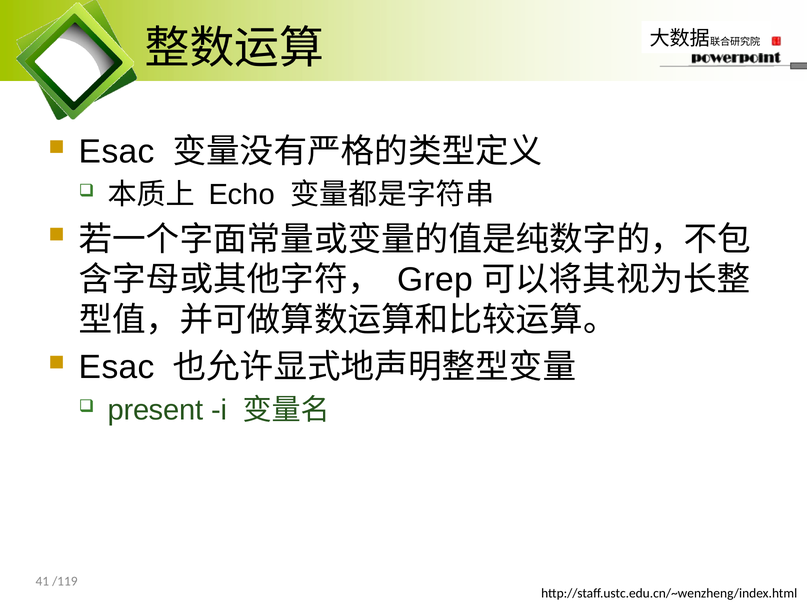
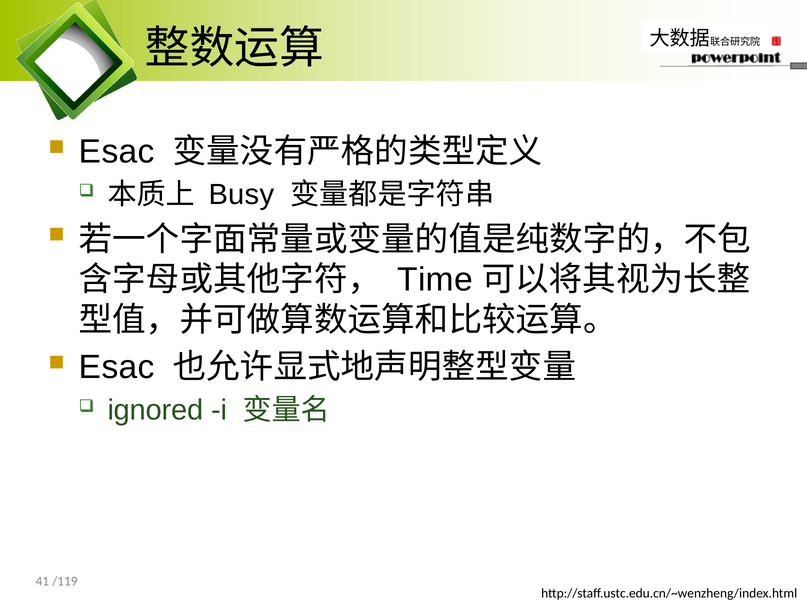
Echo: Echo -> Busy
Grep: Grep -> Time
present: present -> ignored
